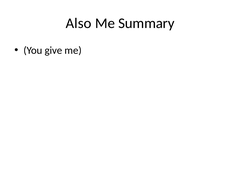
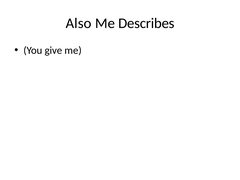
Summary: Summary -> Describes
